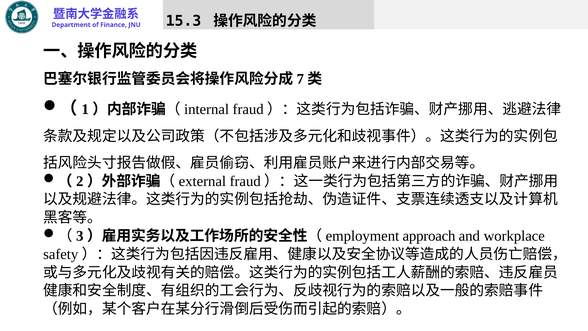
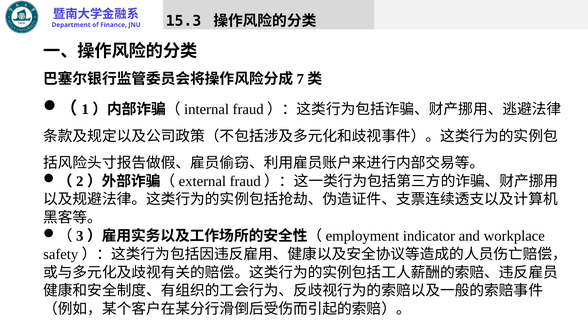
approach: approach -> indicator
